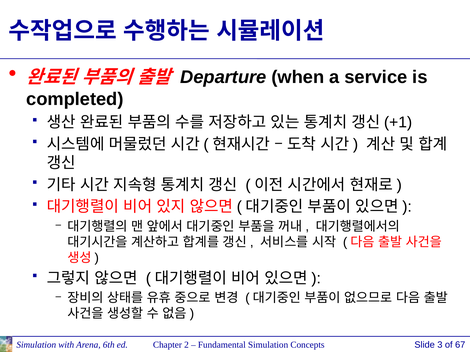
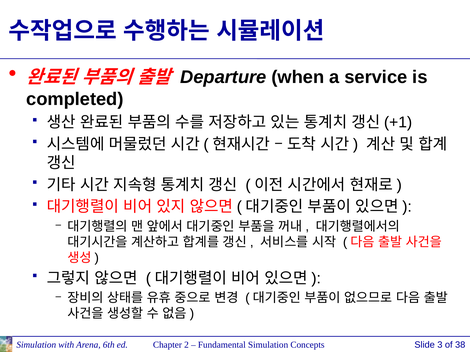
67: 67 -> 38
